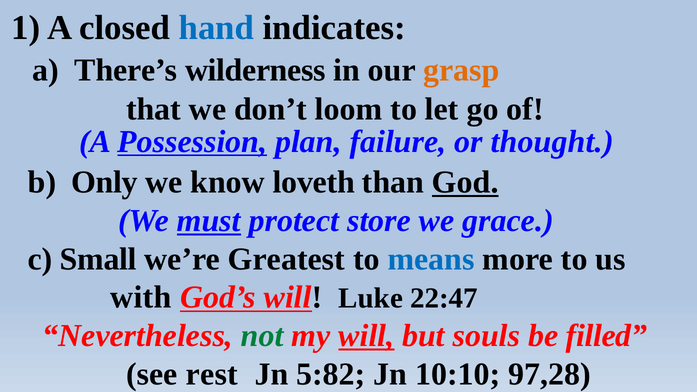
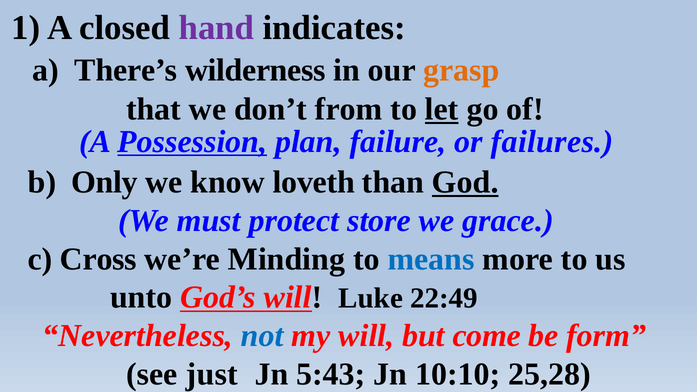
hand colour: blue -> purple
loom: loom -> from
let underline: none -> present
thought: thought -> failures
must underline: present -> none
Small: Small -> Cross
Greatest: Greatest -> Minding
with: with -> unto
22:47: 22:47 -> 22:49
not colour: green -> blue
will at (366, 336) underline: present -> none
souls: souls -> come
filled: filled -> form
rest: rest -> just
5:82: 5:82 -> 5:43
97,28: 97,28 -> 25,28
